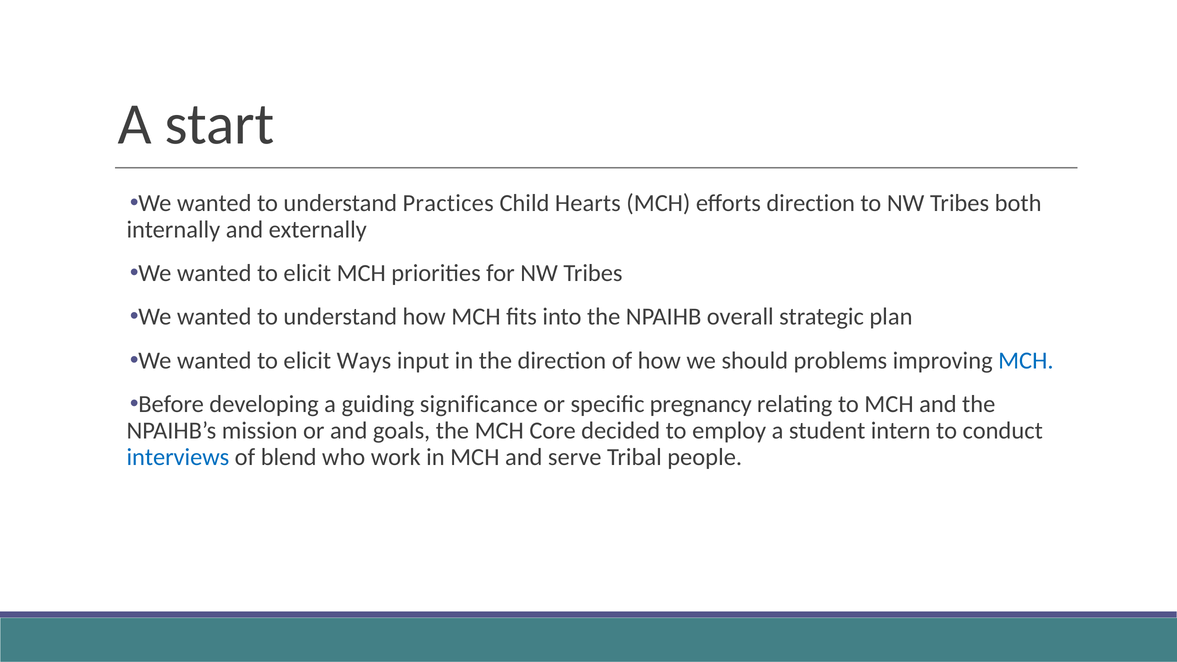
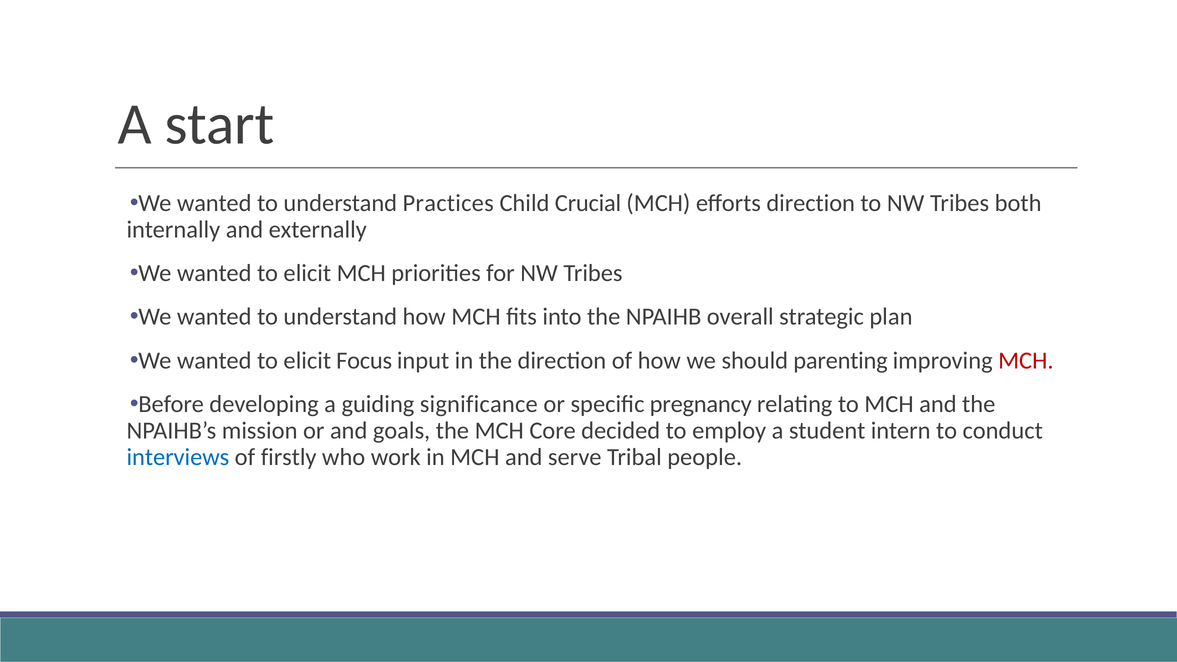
Hearts: Hearts -> Crucial
Ways: Ways -> Focus
problems: problems -> parenting
MCH at (1026, 361) colour: blue -> red
blend: blend -> firstly
